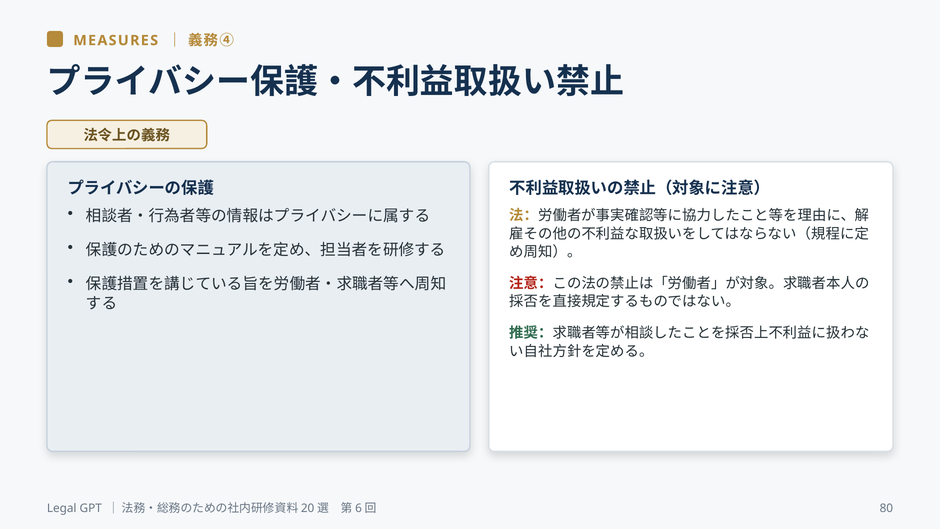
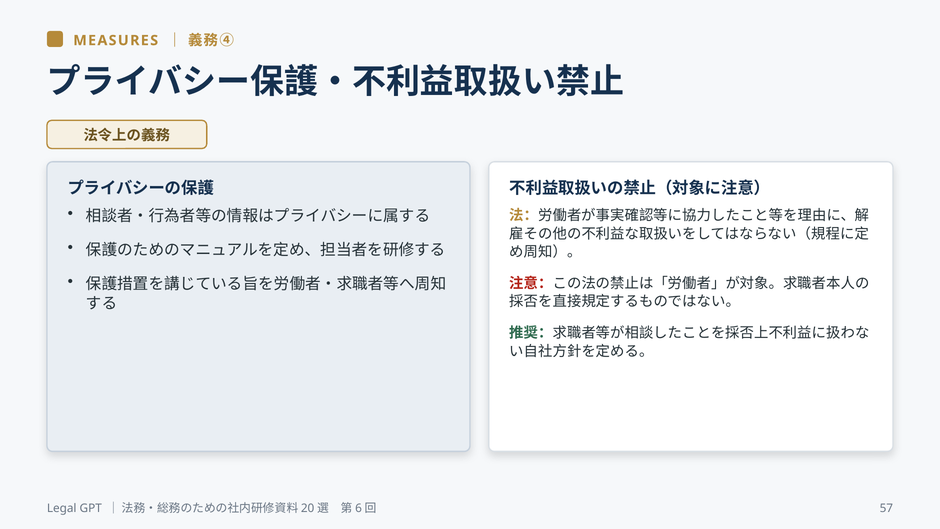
80: 80 -> 57
